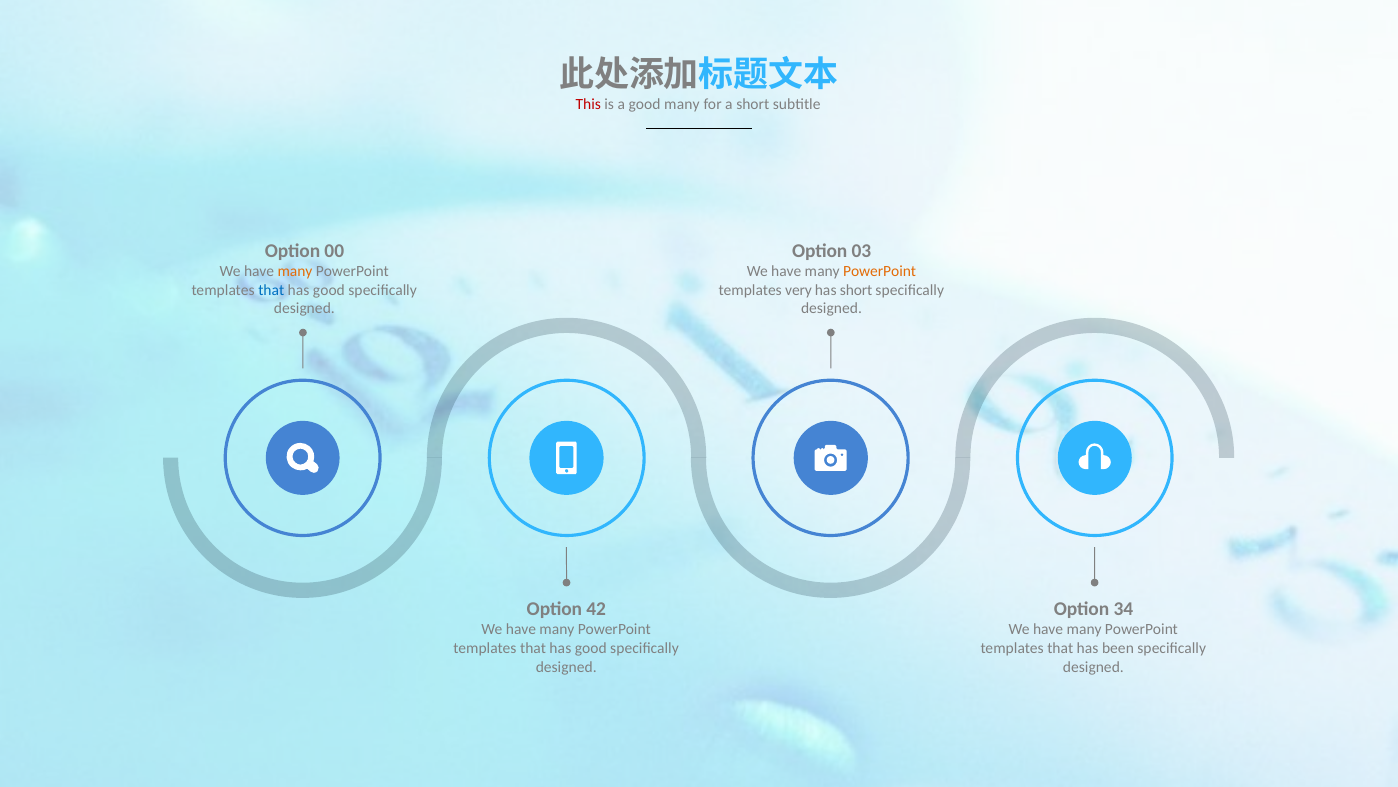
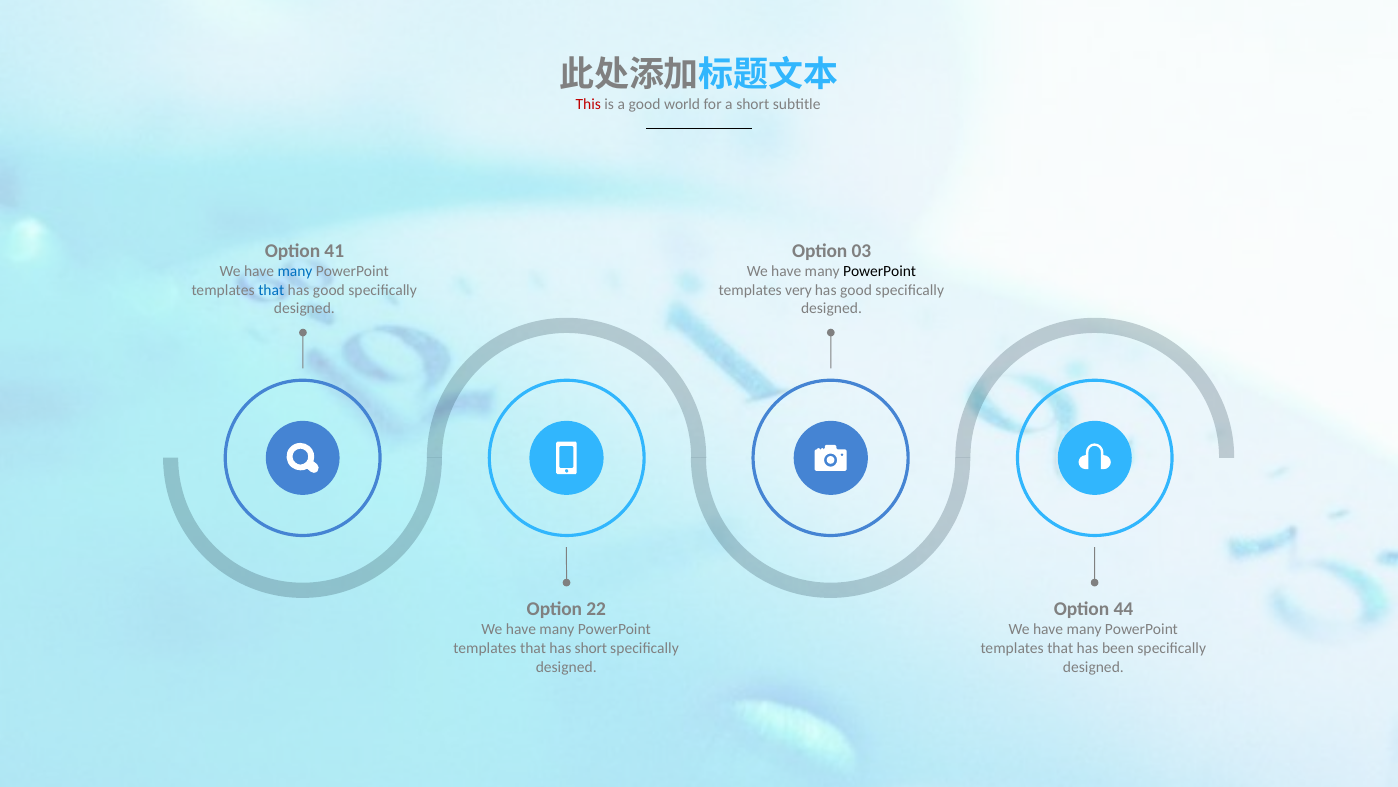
good many: many -> world
00: 00 -> 41
many at (295, 271) colour: orange -> blue
PowerPoint at (880, 271) colour: orange -> black
short at (856, 290): short -> good
42: 42 -> 22
34: 34 -> 44
good at (591, 648): good -> short
